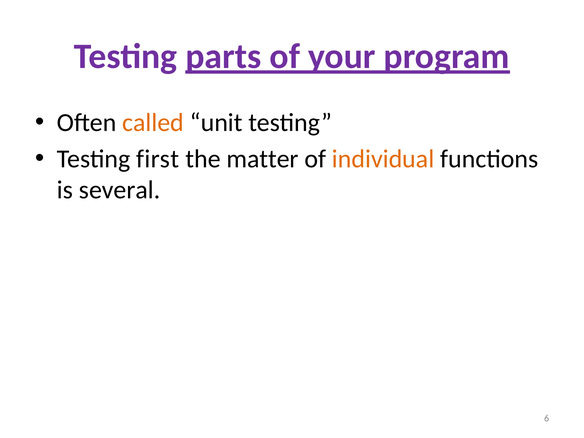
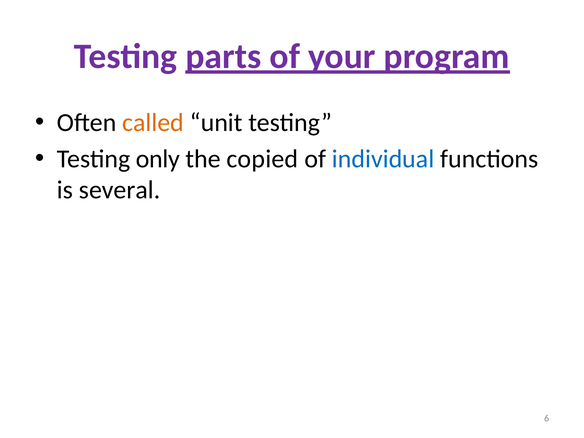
first: first -> only
matter: matter -> copied
individual colour: orange -> blue
